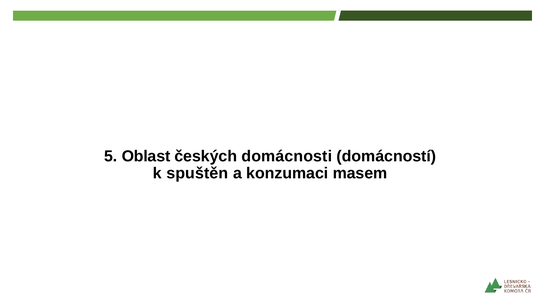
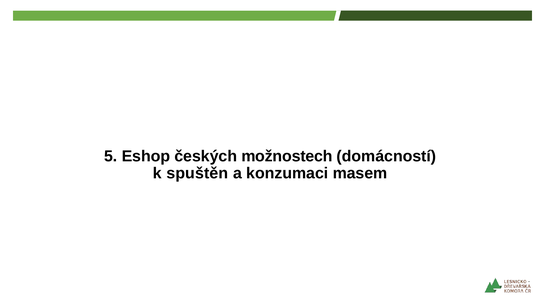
Oblast: Oblast -> Eshop
domácnosti: domácnosti -> možnostech
